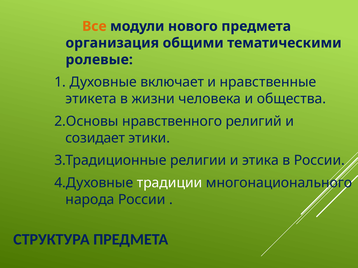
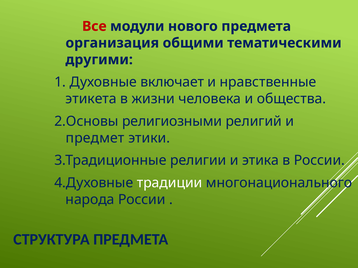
Все colour: orange -> red
ролевые: ролевые -> другими
нравственного: нравственного -> религиозными
созидает: созидает -> предмет
